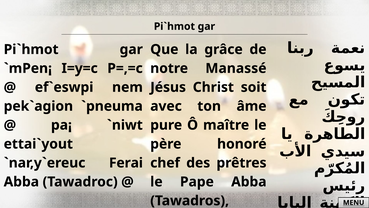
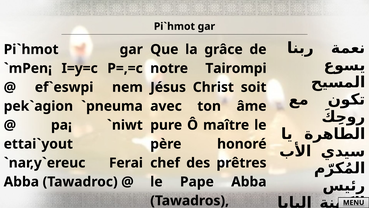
Manassé: Manassé -> Tairompi
